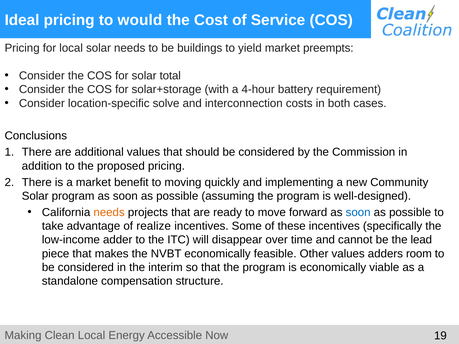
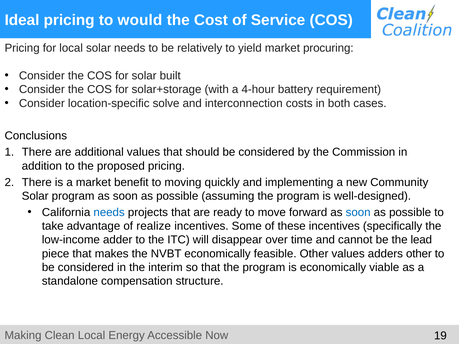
buildings: buildings -> relatively
preempts: preempts -> procuring
total: total -> built
needs at (109, 212) colour: orange -> blue
adders room: room -> other
